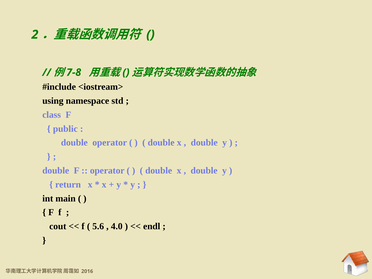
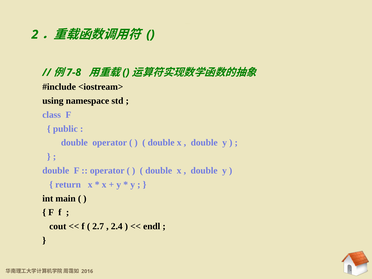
5.6: 5.6 -> 2.7
4.0: 4.0 -> 2.4
